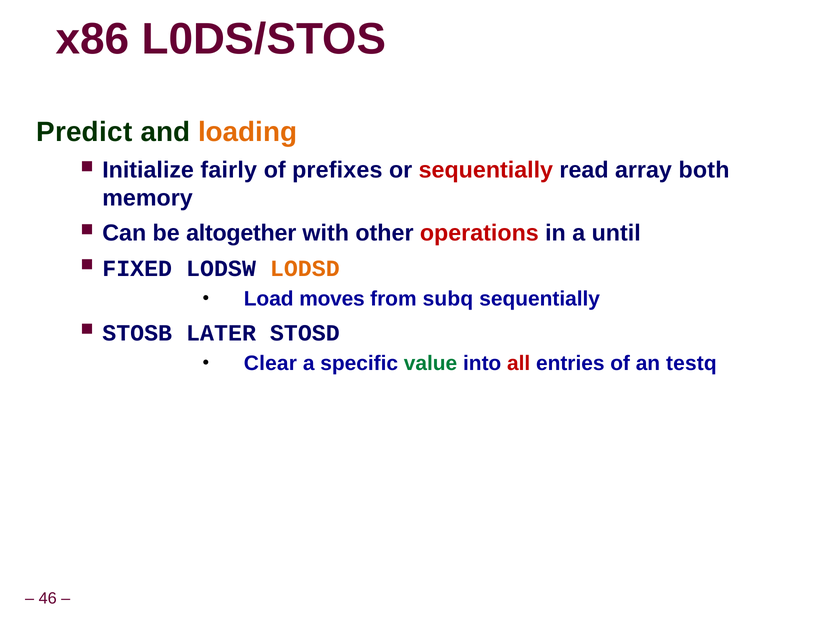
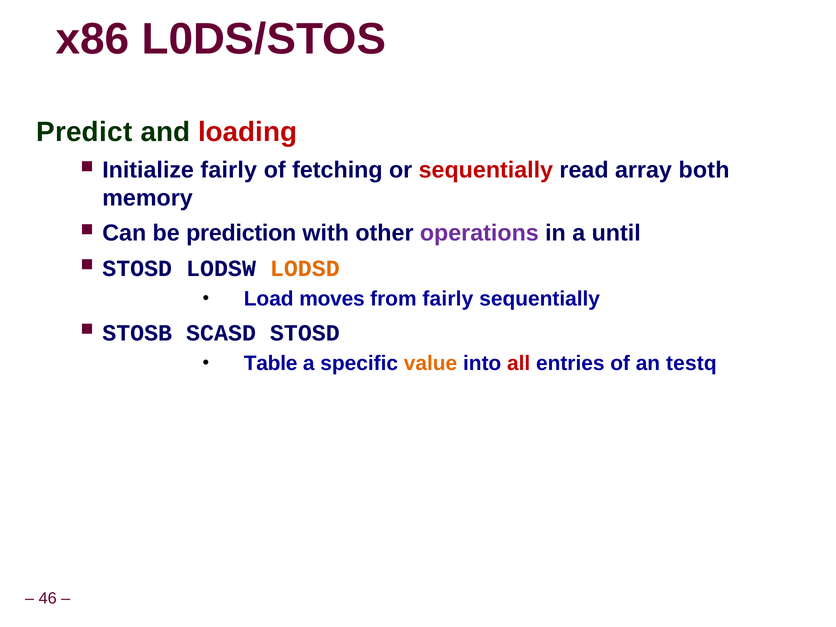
loading colour: orange -> red
prefixes: prefixes -> fetching
altogether: altogether -> prediction
operations colour: red -> purple
FIXED at (137, 268): FIXED -> STOSD
from subq: subq -> fairly
LATER: LATER -> SCASD
Clear: Clear -> Table
value colour: green -> orange
